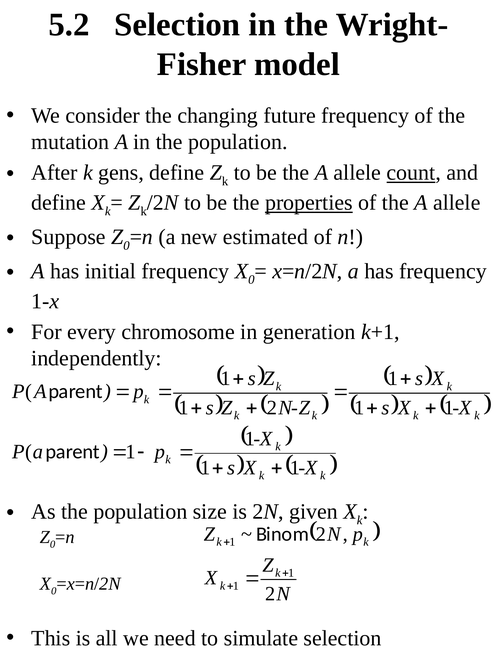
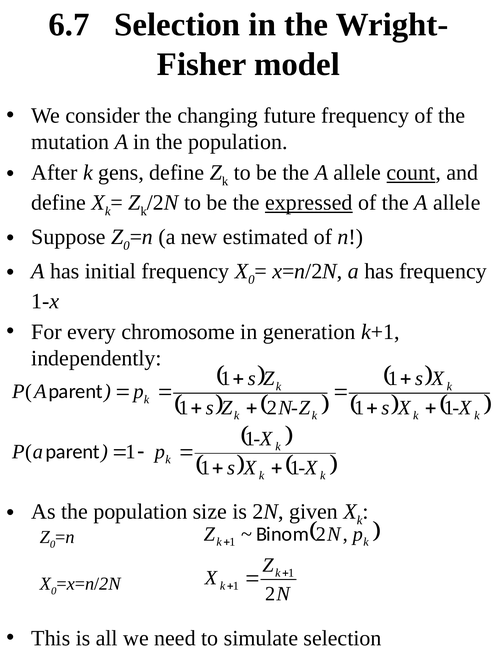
5.2: 5.2 -> 6.7
properties: properties -> expressed
